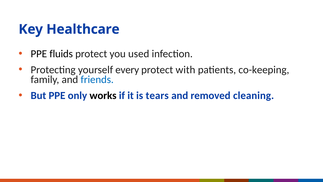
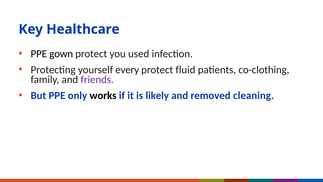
fluids: fluids -> gown
with: with -> fluid
co-keeping: co-keeping -> co-clothing
friends colour: blue -> purple
tears: tears -> likely
